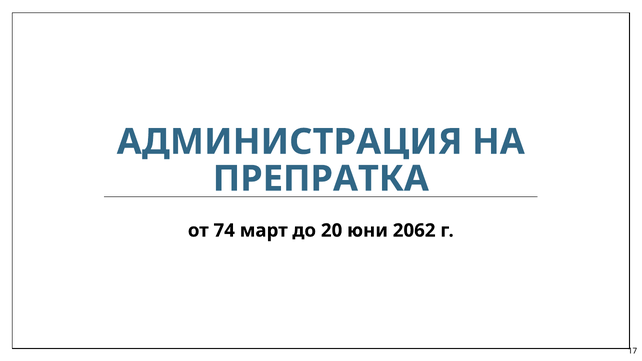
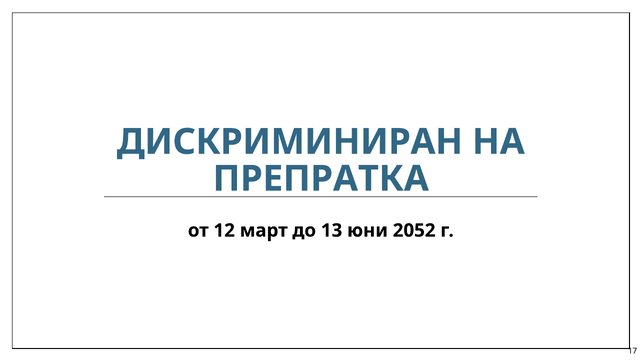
АДМИНИСТРАЦИЯ: АДМИНИСТРАЦИЯ -> ДИСКРИМИНИРАН
74: 74 -> 12
20: 20 -> 13
2062: 2062 -> 2052
